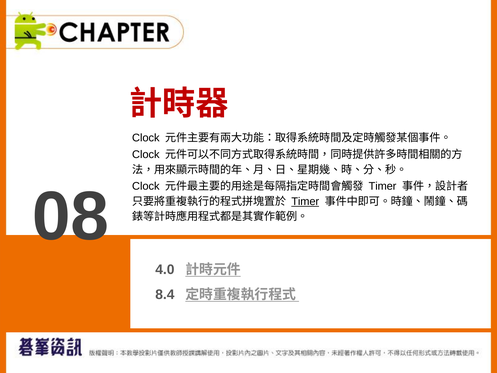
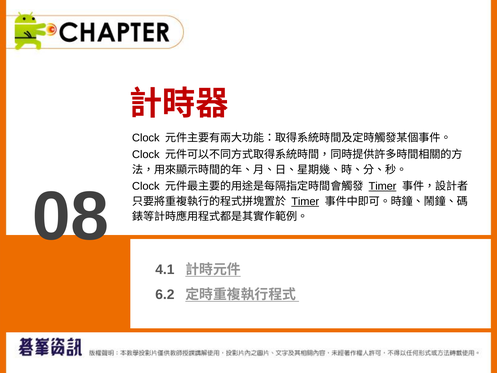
Timer at (383, 186) underline: none -> present
4.0: 4.0 -> 4.1
8.4: 8.4 -> 6.2
